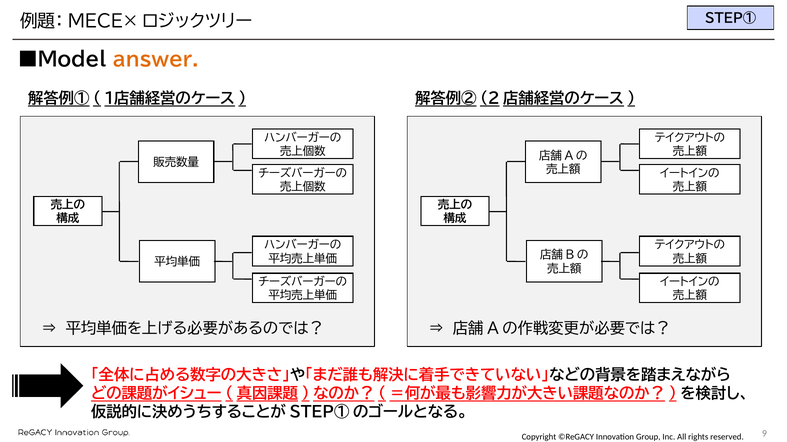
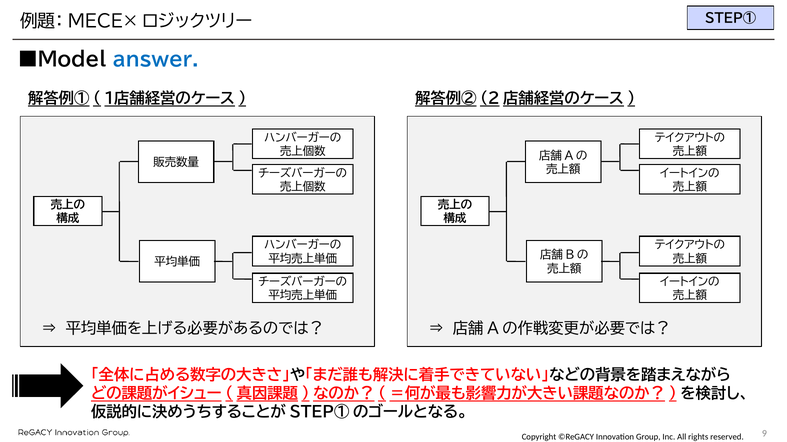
answer colour: orange -> blue
